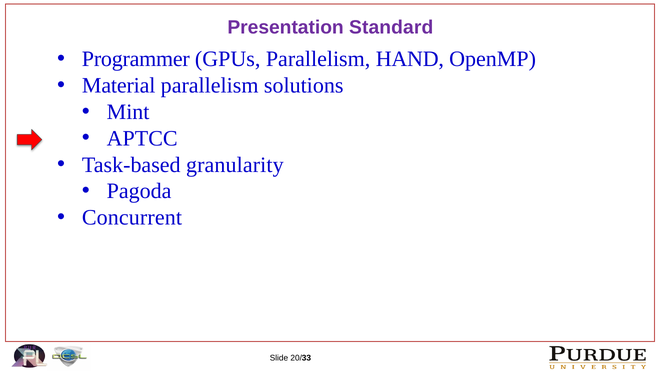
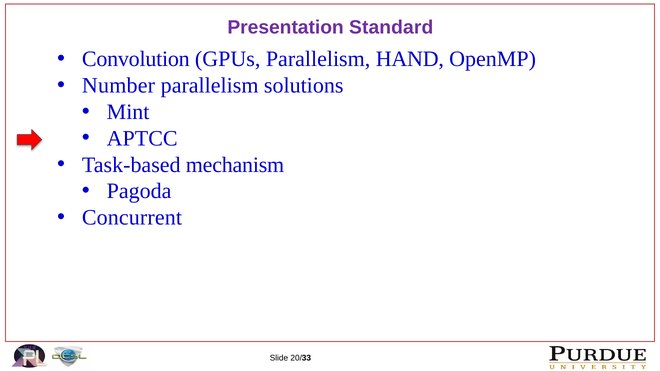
Programmer: Programmer -> Convolution
Material: Material -> Number
granularity: granularity -> mechanism
